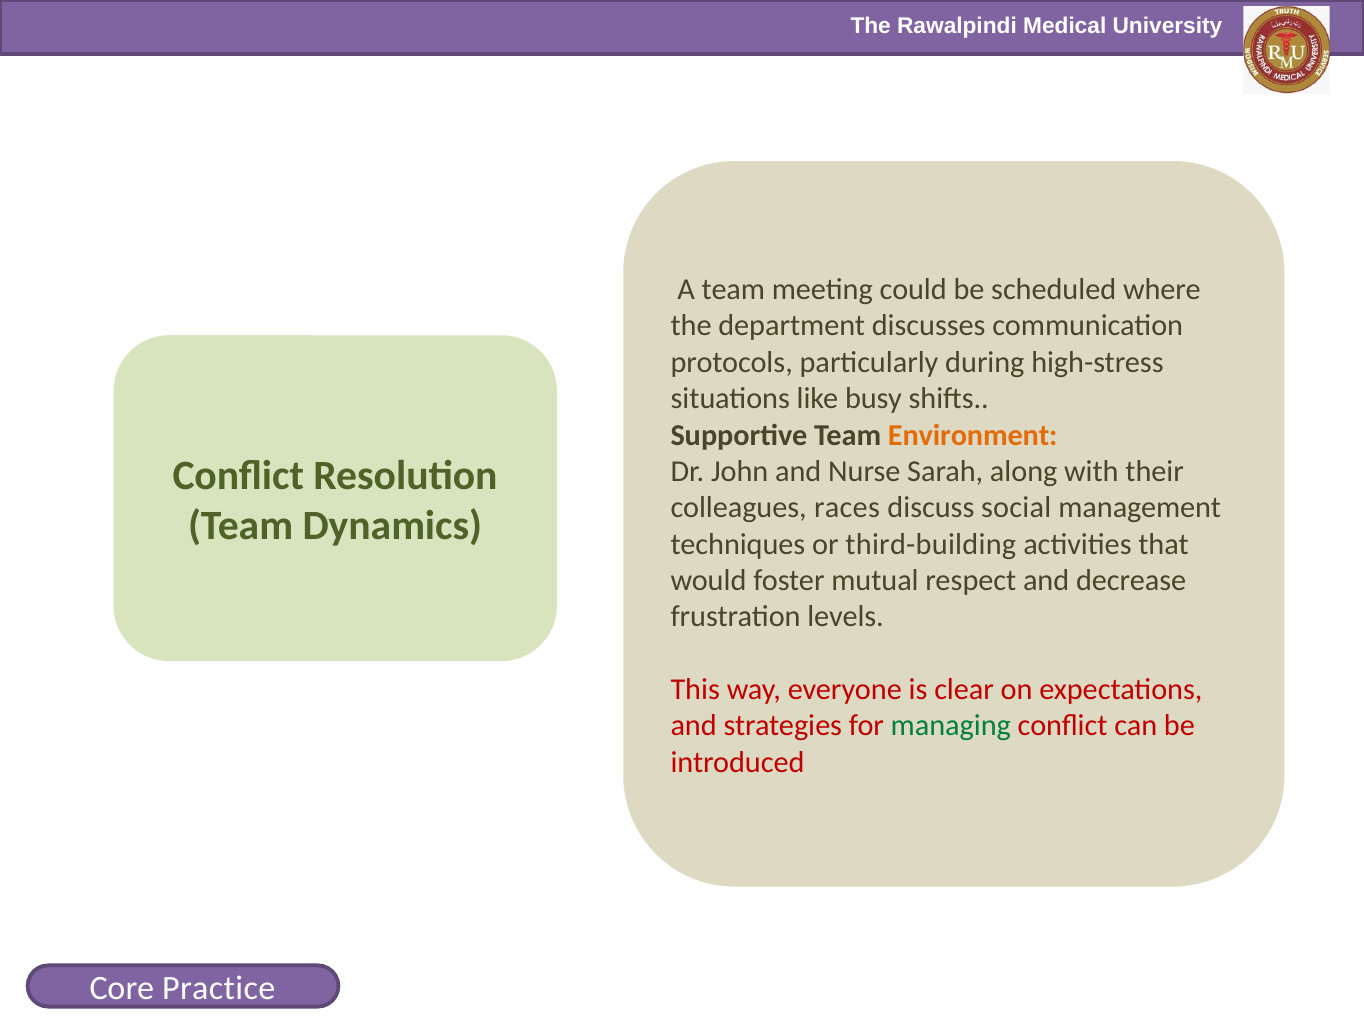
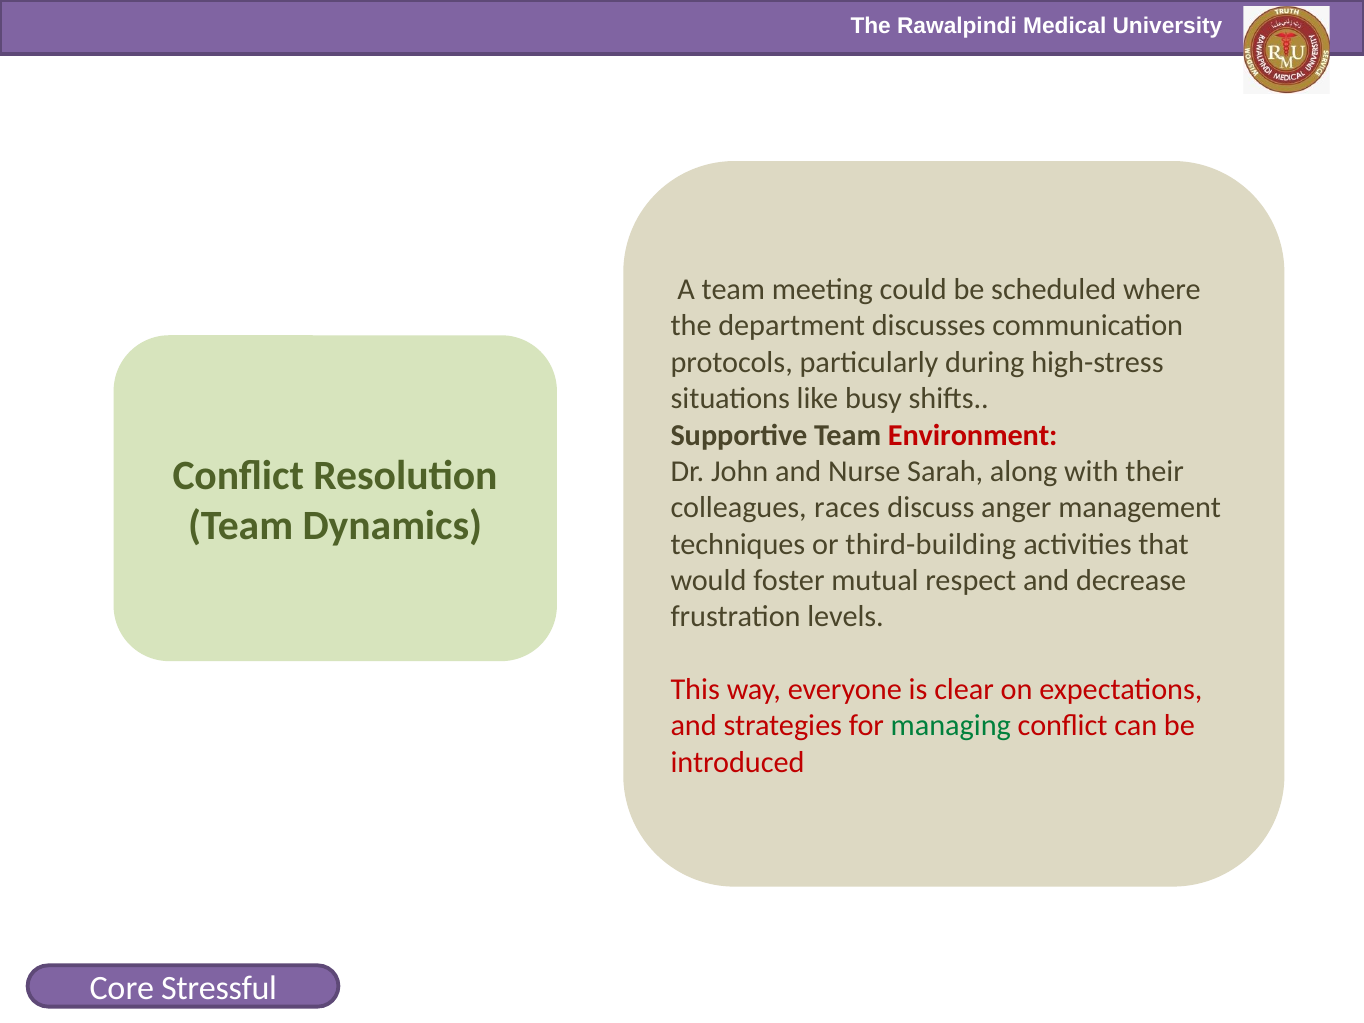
Environment colour: orange -> red
social: social -> anger
Practice: Practice -> Stressful
